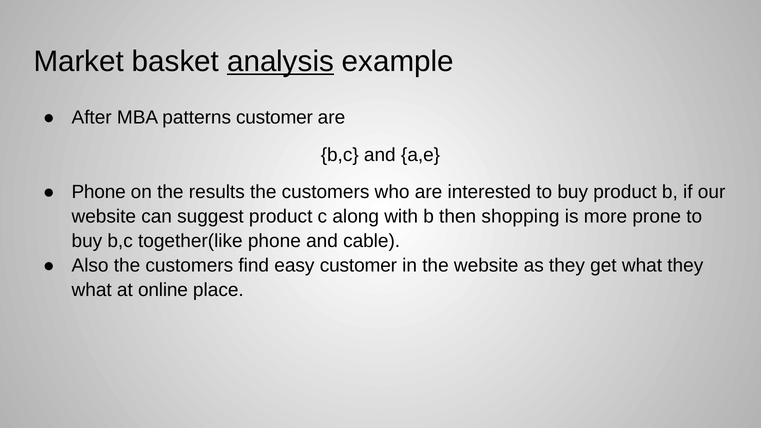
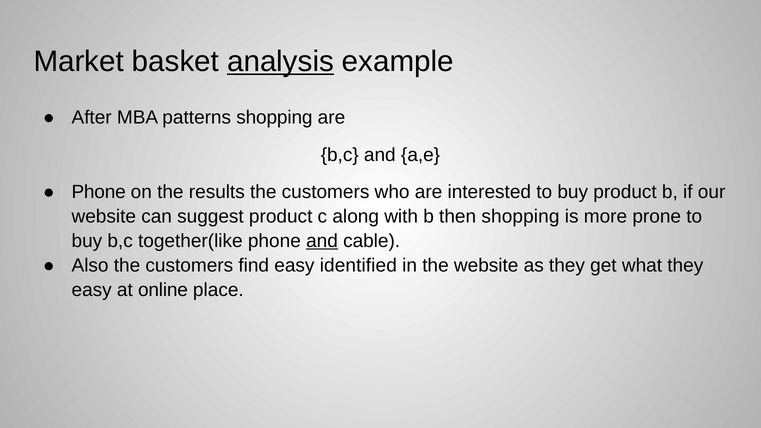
patterns customer: customer -> shopping
and at (322, 241) underline: none -> present
easy customer: customer -> identified
what at (92, 290): what -> easy
